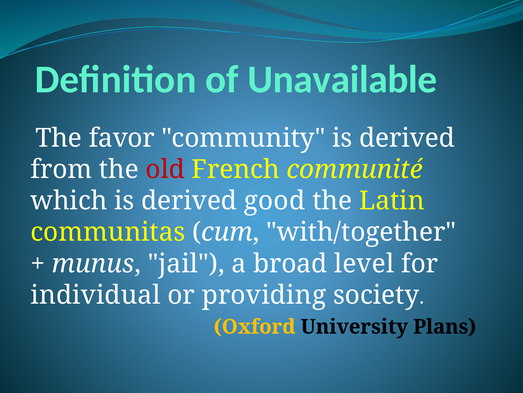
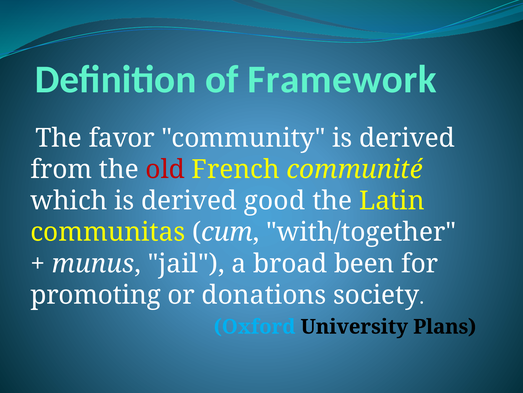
Unavailable: Unavailable -> Framework
level: level -> been
individual: individual -> promoting
providing: providing -> donations
Oxford colour: yellow -> light blue
